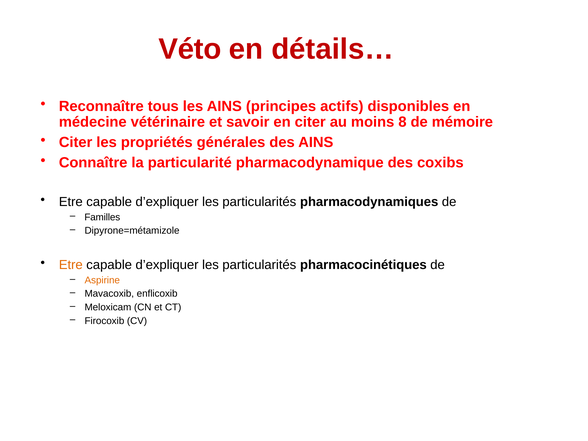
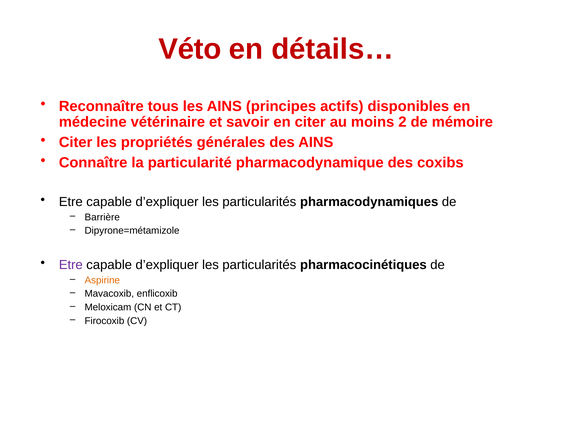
8: 8 -> 2
Familles: Familles -> Barrière
Etre at (71, 265) colour: orange -> purple
